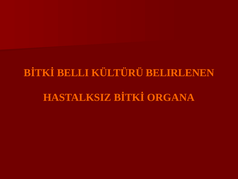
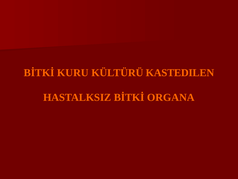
BELLI: BELLI -> KURU
BELIRLENEN: BELIRLENEN -> KASTEDILEN
